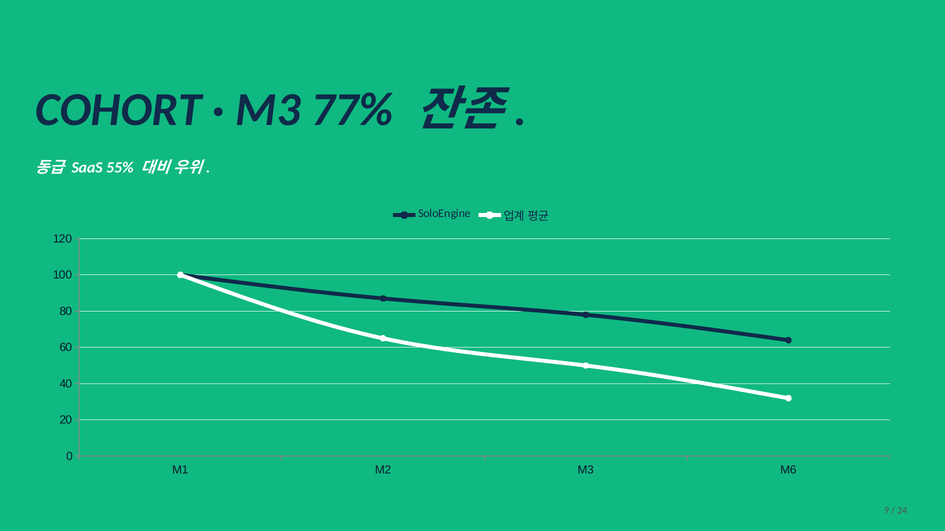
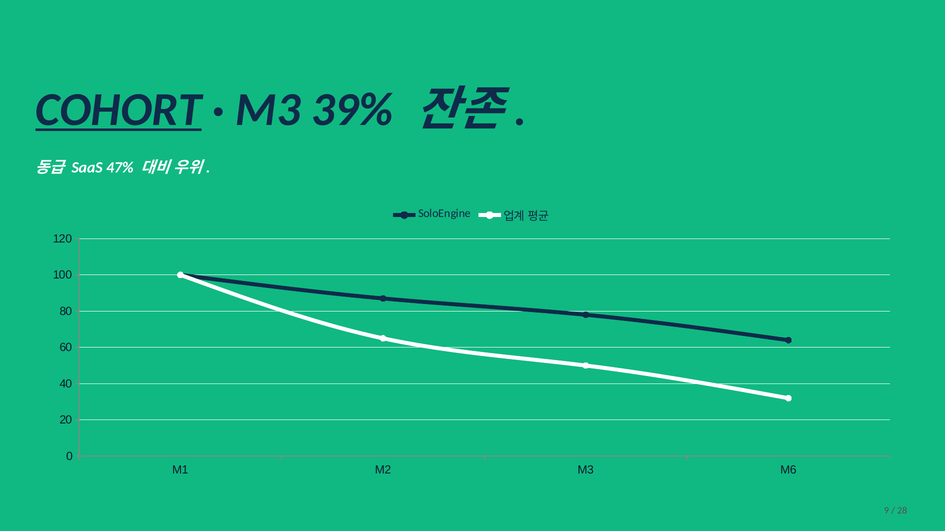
COHORT underline: none -> present
77%: 77% -> 39%
55%: 55% -> 47%
24: 24 -> 28
